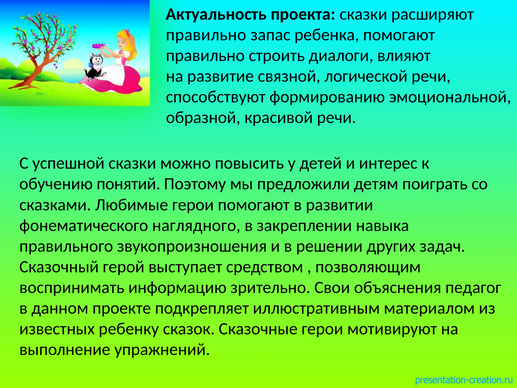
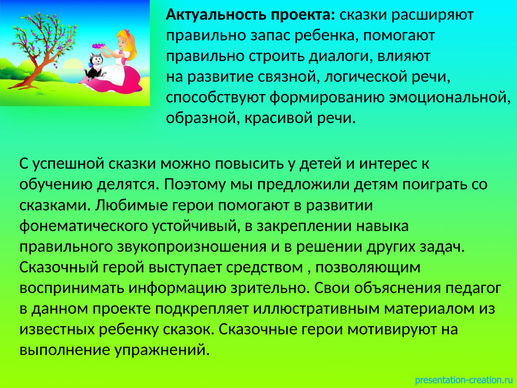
понятий: понятий -> делятся
наглядного: наглядного -> устойчивый
